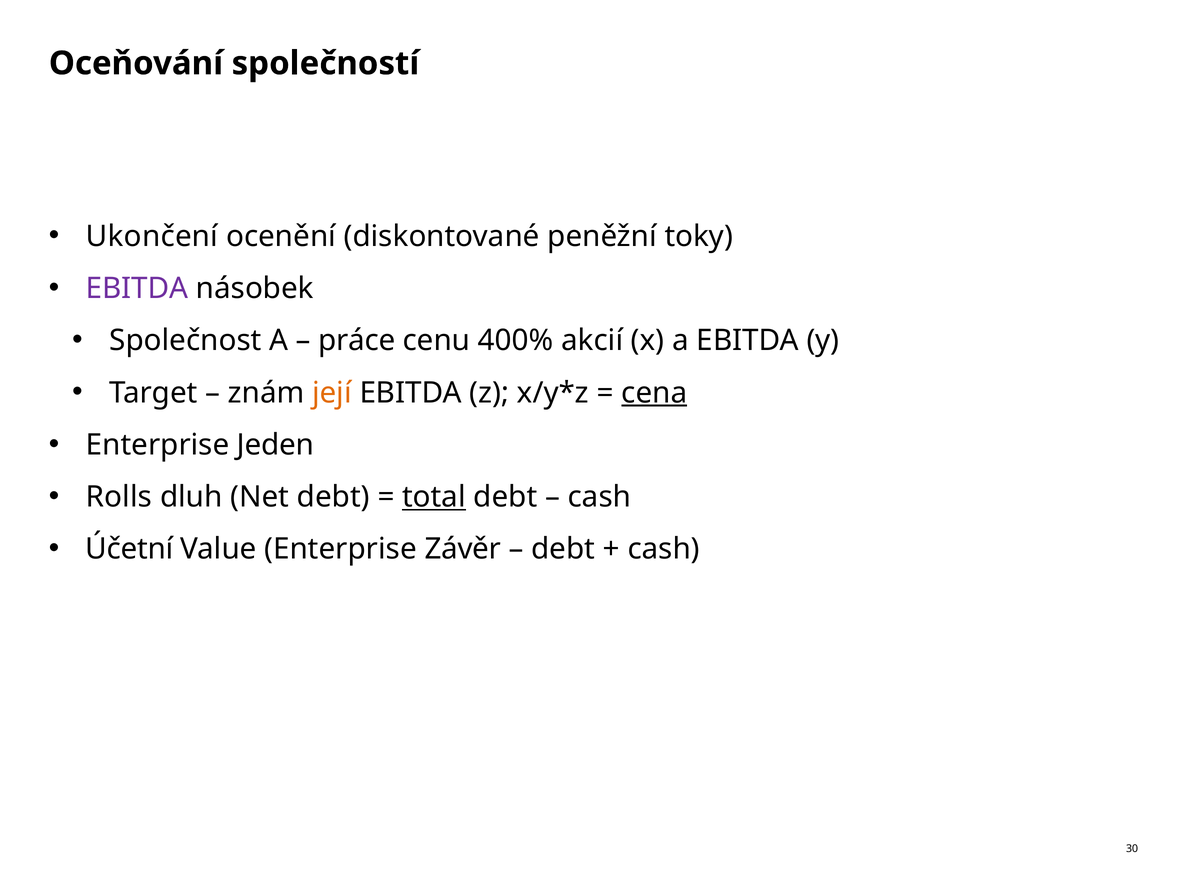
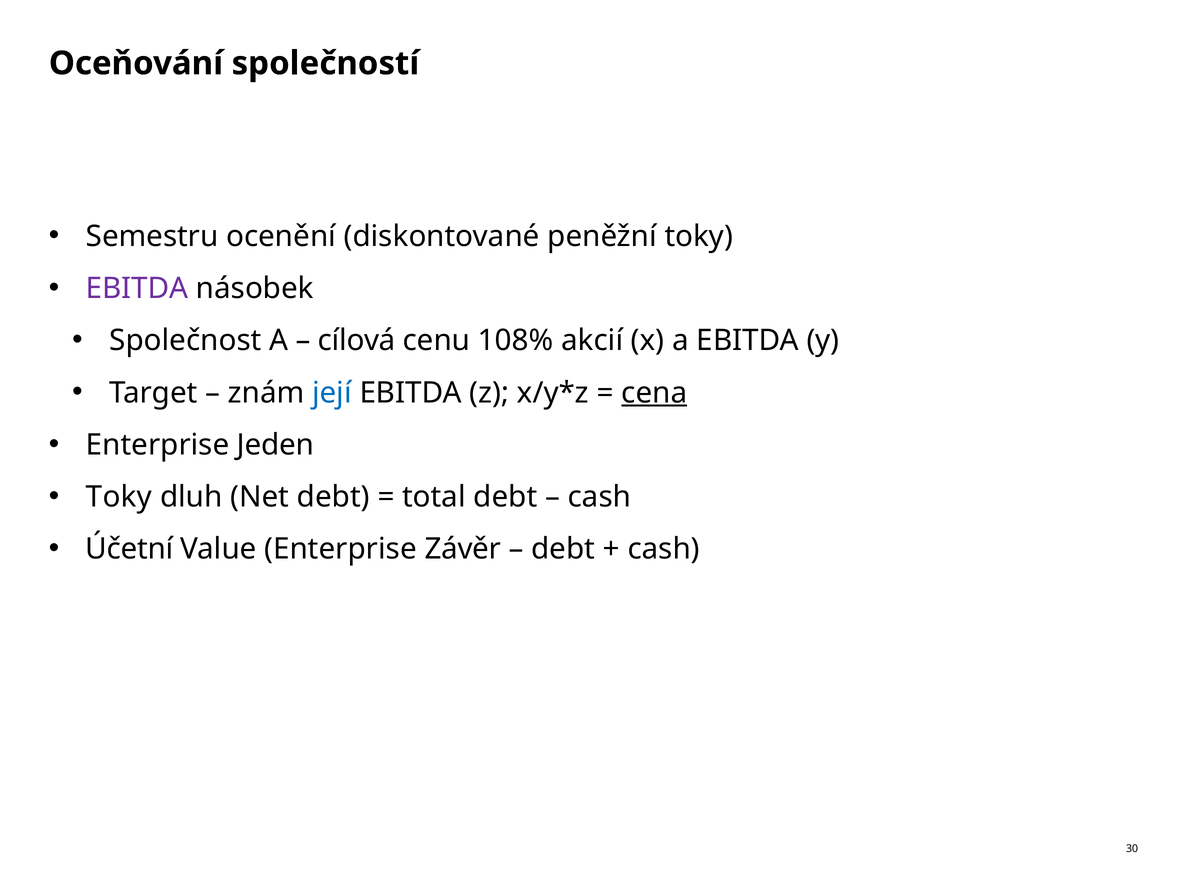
Ukončení: Ukončení -> Semestru
práce: práce -> cílová
400%: 400% -> 108%
její colour: orange -> blue
Rolls at (119, 497): Rolls -> Toky
total underline: present -> none
